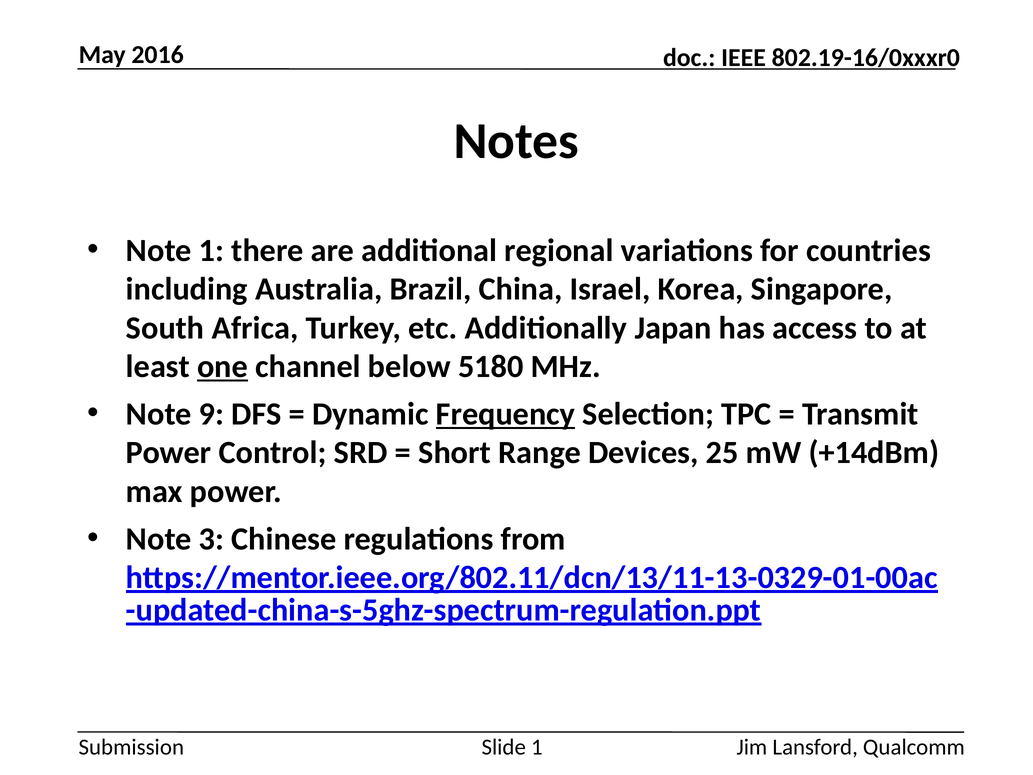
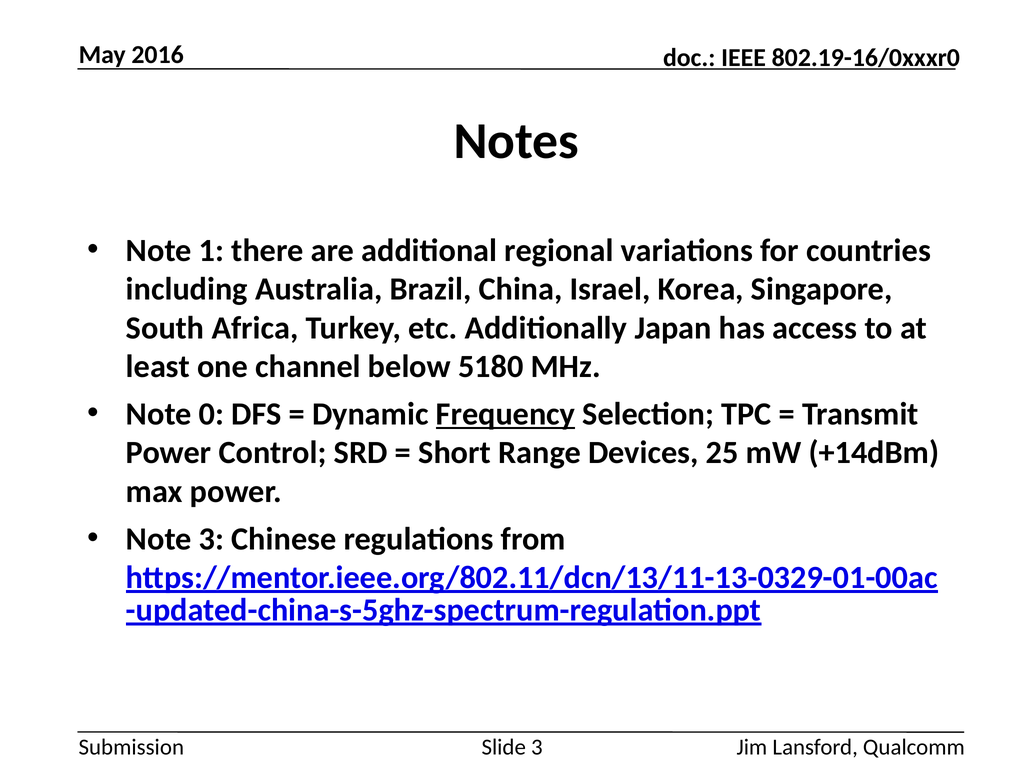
one underline: present -> none
9: 9 -> 0
Slide 1: 1 -> 3
